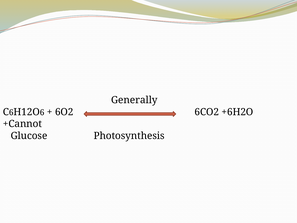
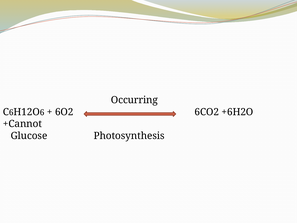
Generally: Generally -> Occurring
